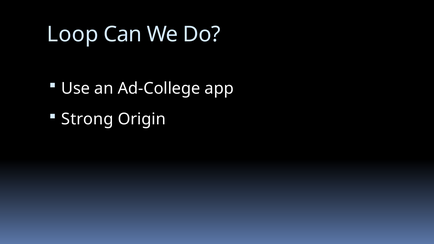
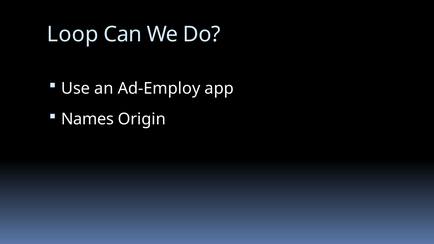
Ad-College: Ad-College -> Ad-Employ
Strong: Strong -> Names
